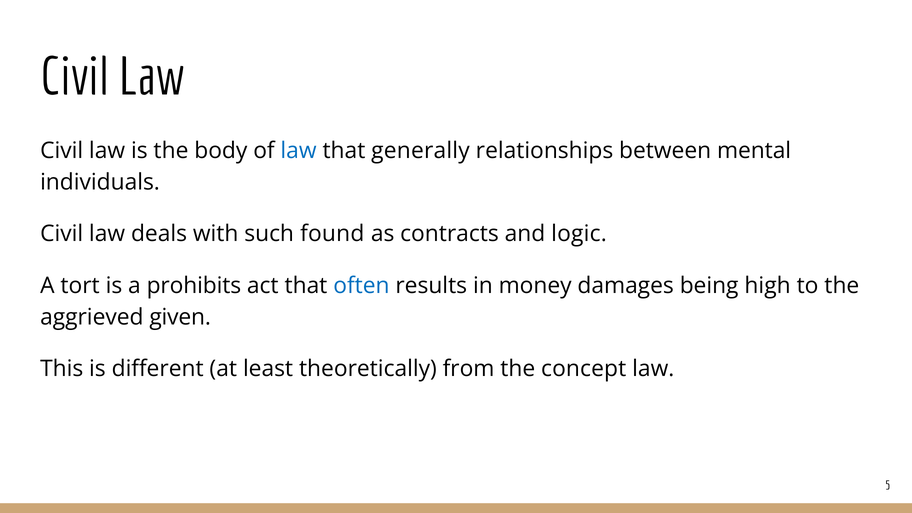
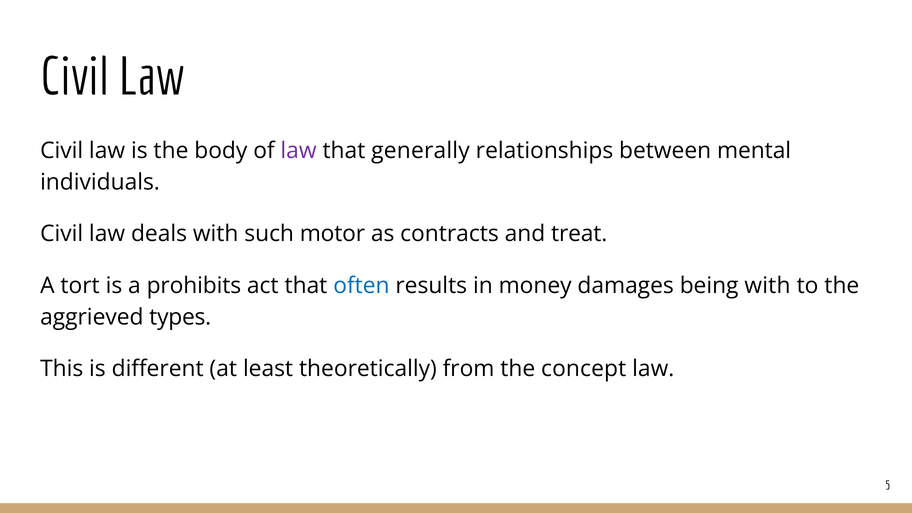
law at (299, 151) colour: blue -> purple
found: found -> motor
logic: logic -> treat
being high: high -> with
given: given -> types
